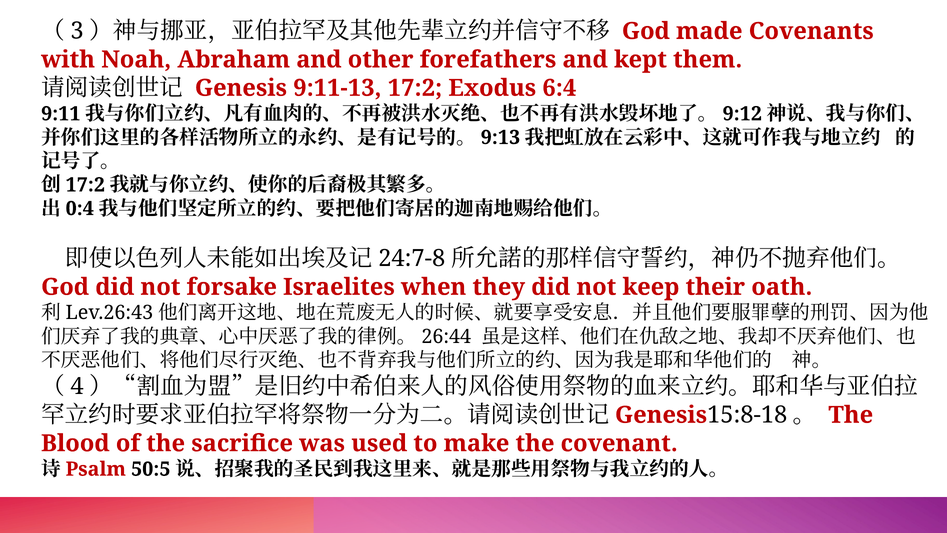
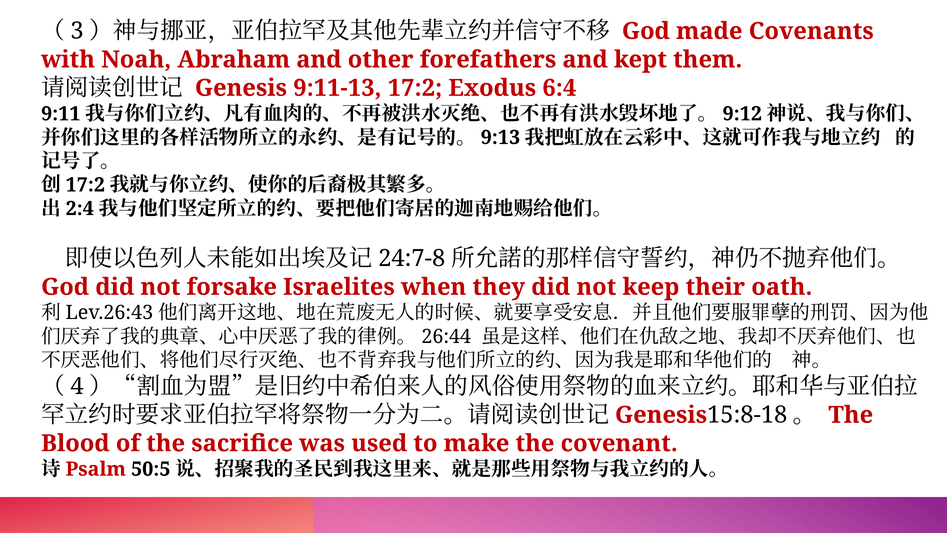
0:4: 0:4 -> 2:4
